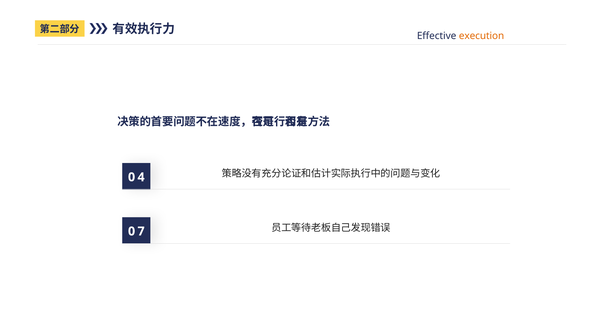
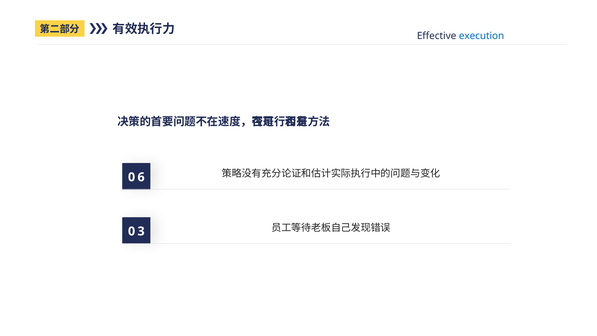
execution colour: orange -> blue
4: 4 -> 6
7: 7 -> 3
